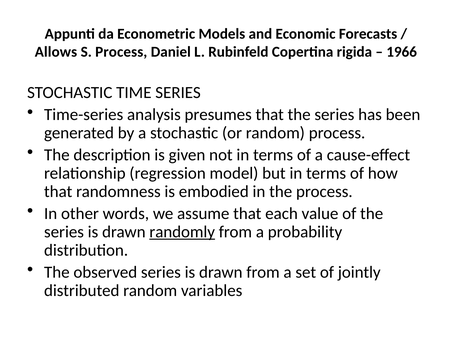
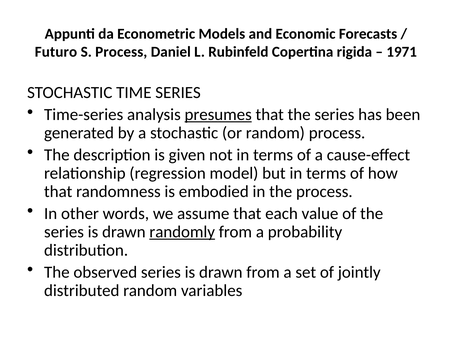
Allows: Allows -> Futuro
1966: 1966 -> 1971
presumes underline: none -> present
